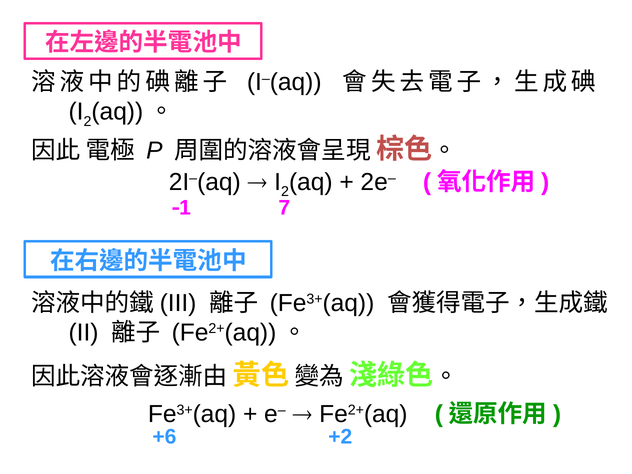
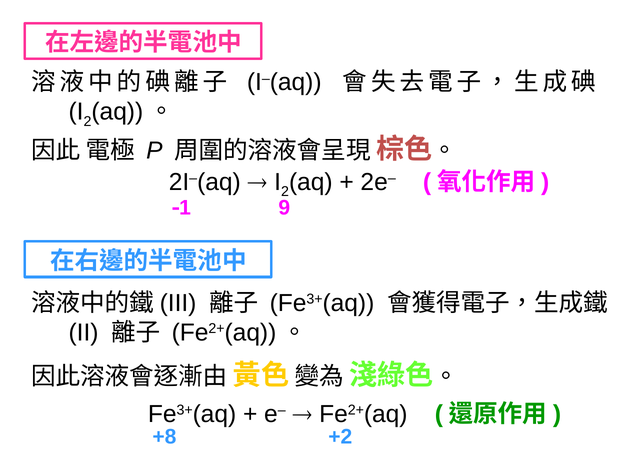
7: 7 -> 9
+6: +6 -> +8
